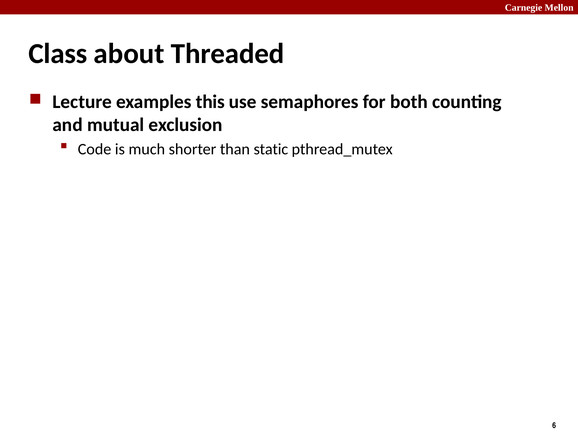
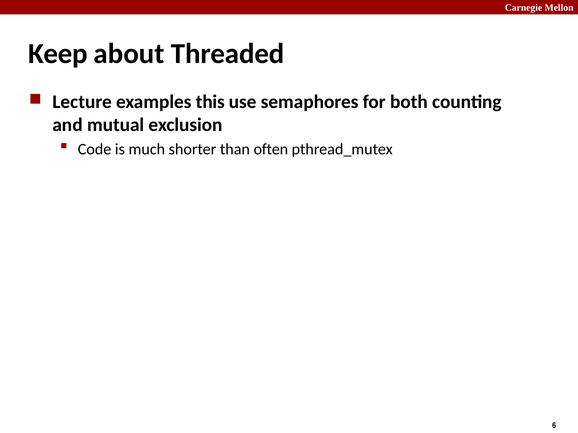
Class: Class -> Keep
static: static -> often
